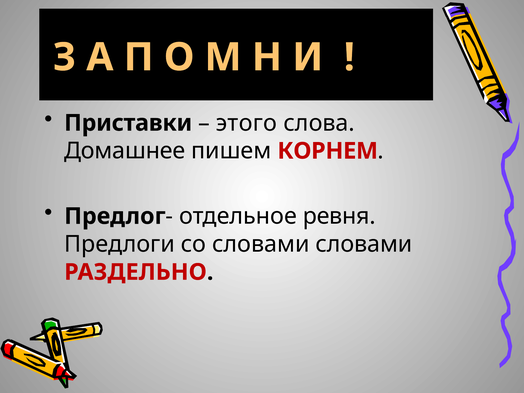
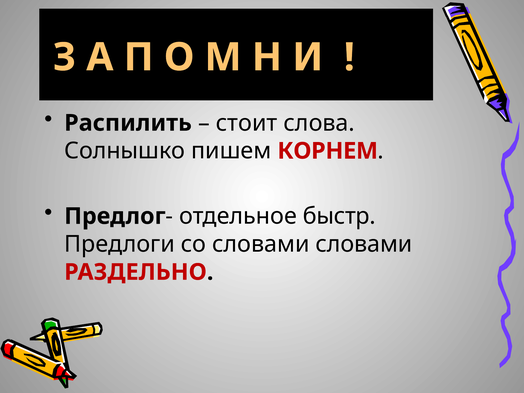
Приставки: Приставки -> Распилить
этого: этого -> стоит
Домашнее: Домашнее -> Солнышко
ревня: ревня -> быстр
